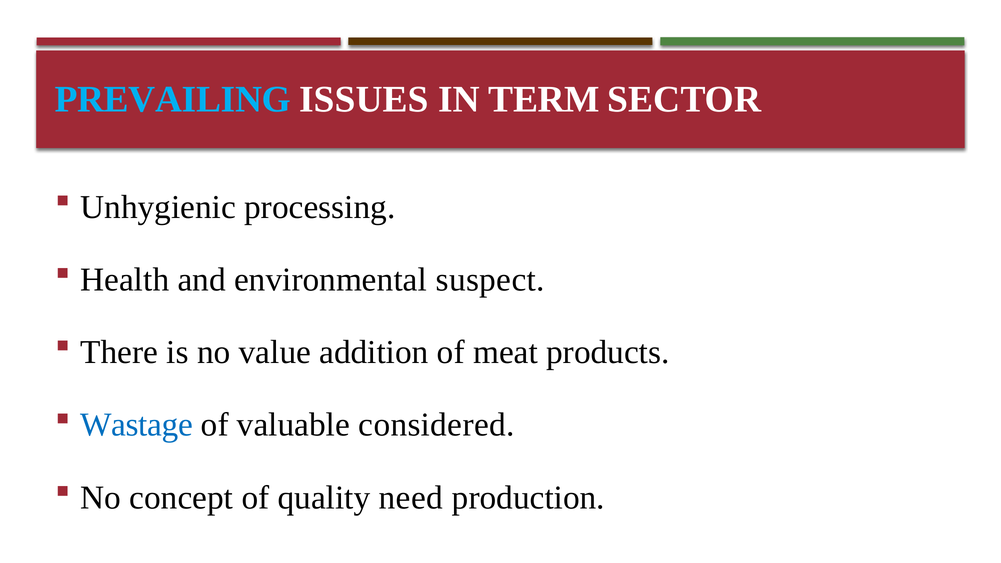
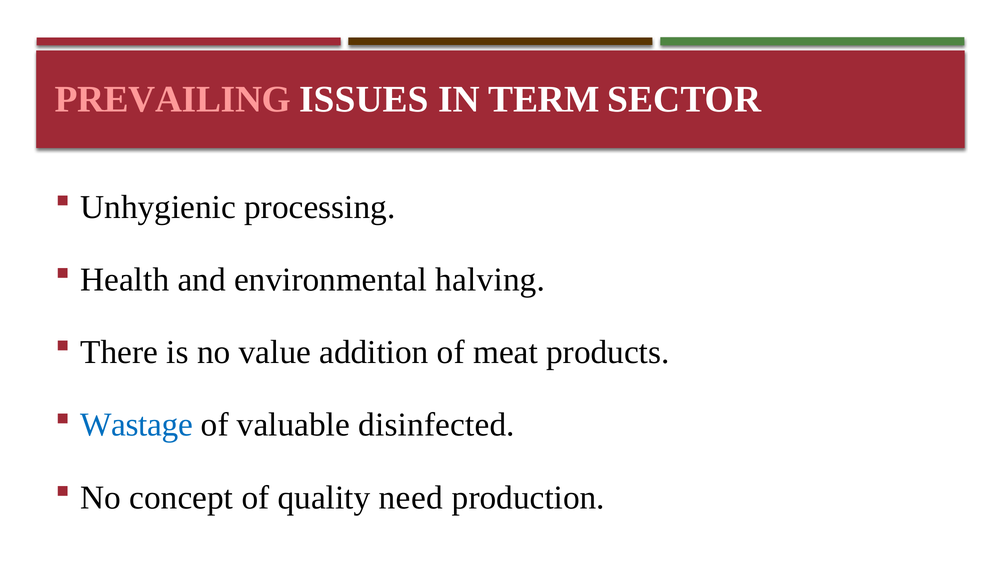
PREVAILING colour: light blue -> pink
suspect: suspect -> halving
considered: considered -> disinfected
